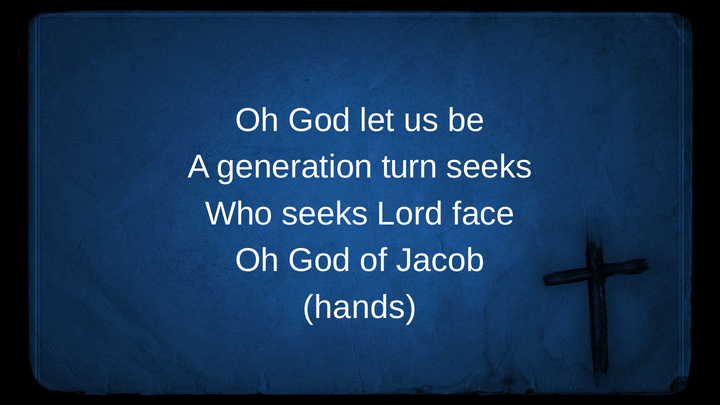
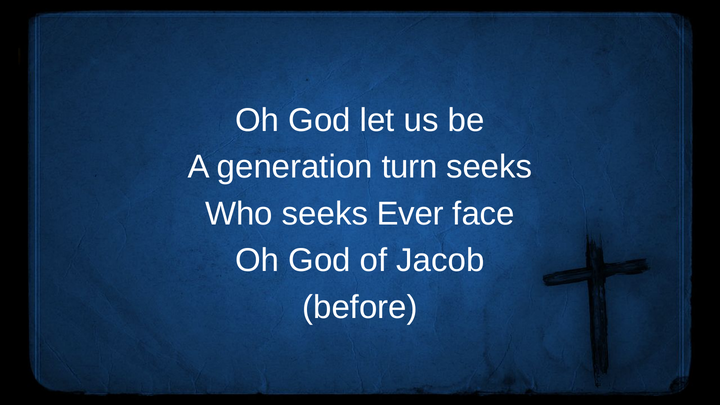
Lord: Lord -> Ever
hands: hands -> before
